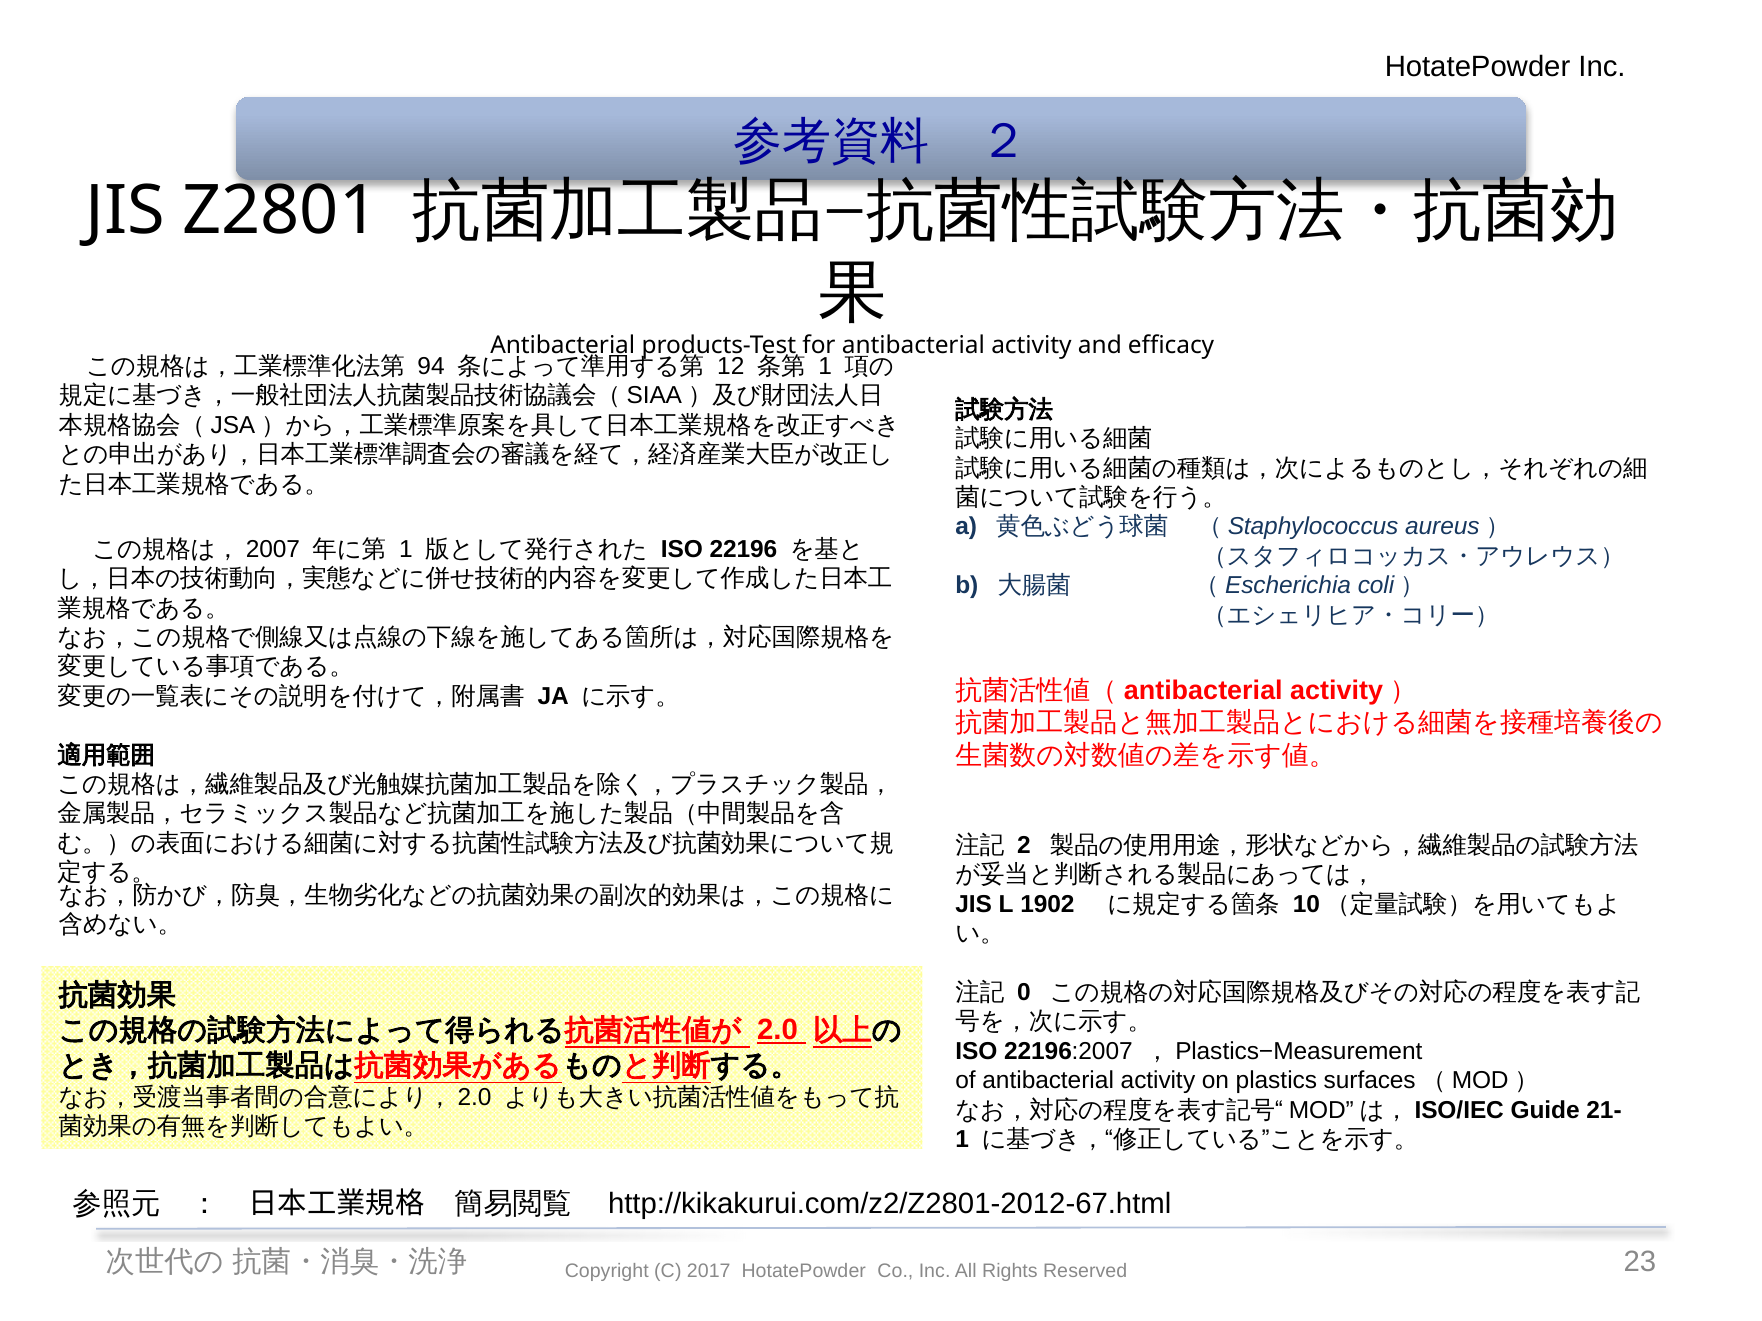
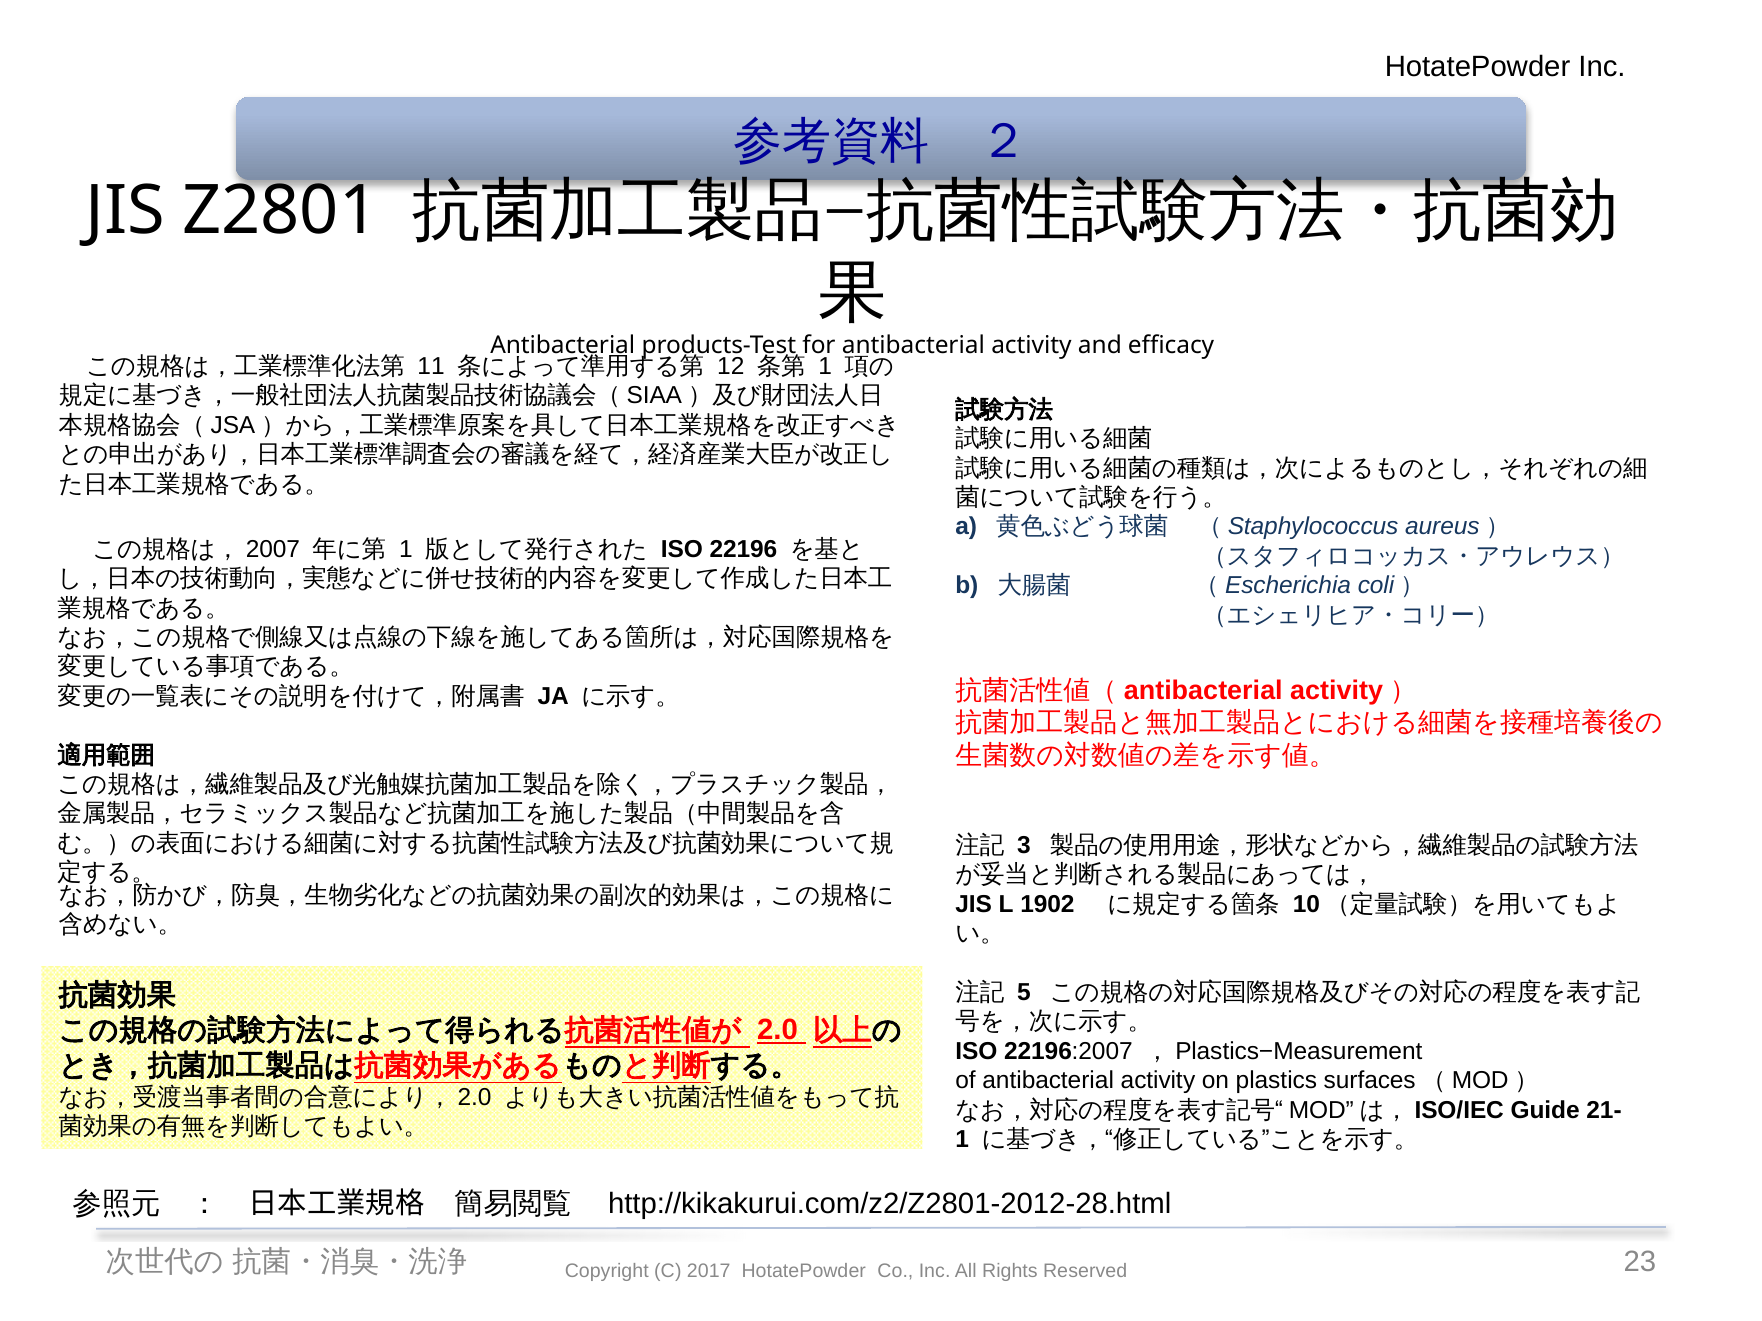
94: 94 -> 11
2: 2 -> 3
0: 0 -> 5
http://kikakurui.com/z2/Z2801-2012-67.html: http://kikakurui.com/z2/Z2801-2012-67.html -> http://kikakurui.com/z2/Z2801-2012-28.html
